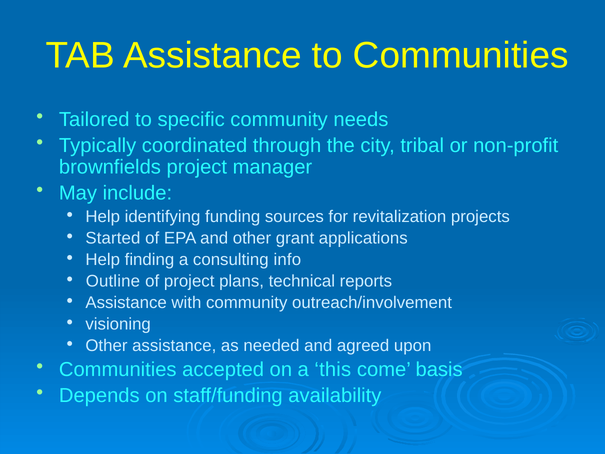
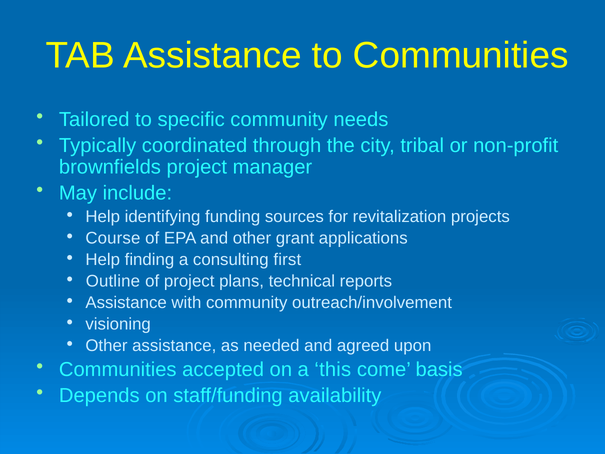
Started: Started -> Course
info: info -> first
